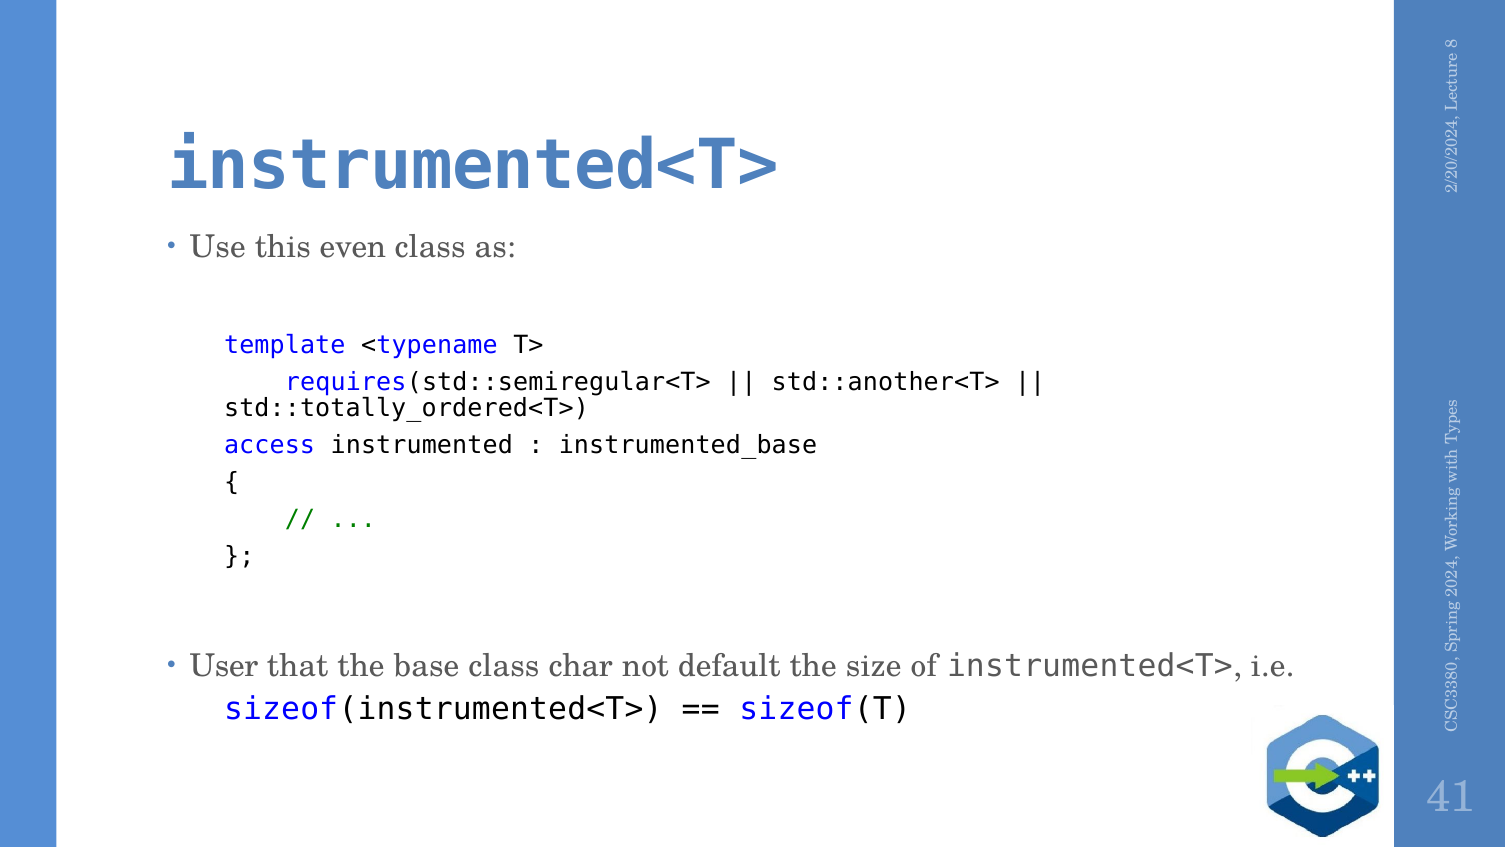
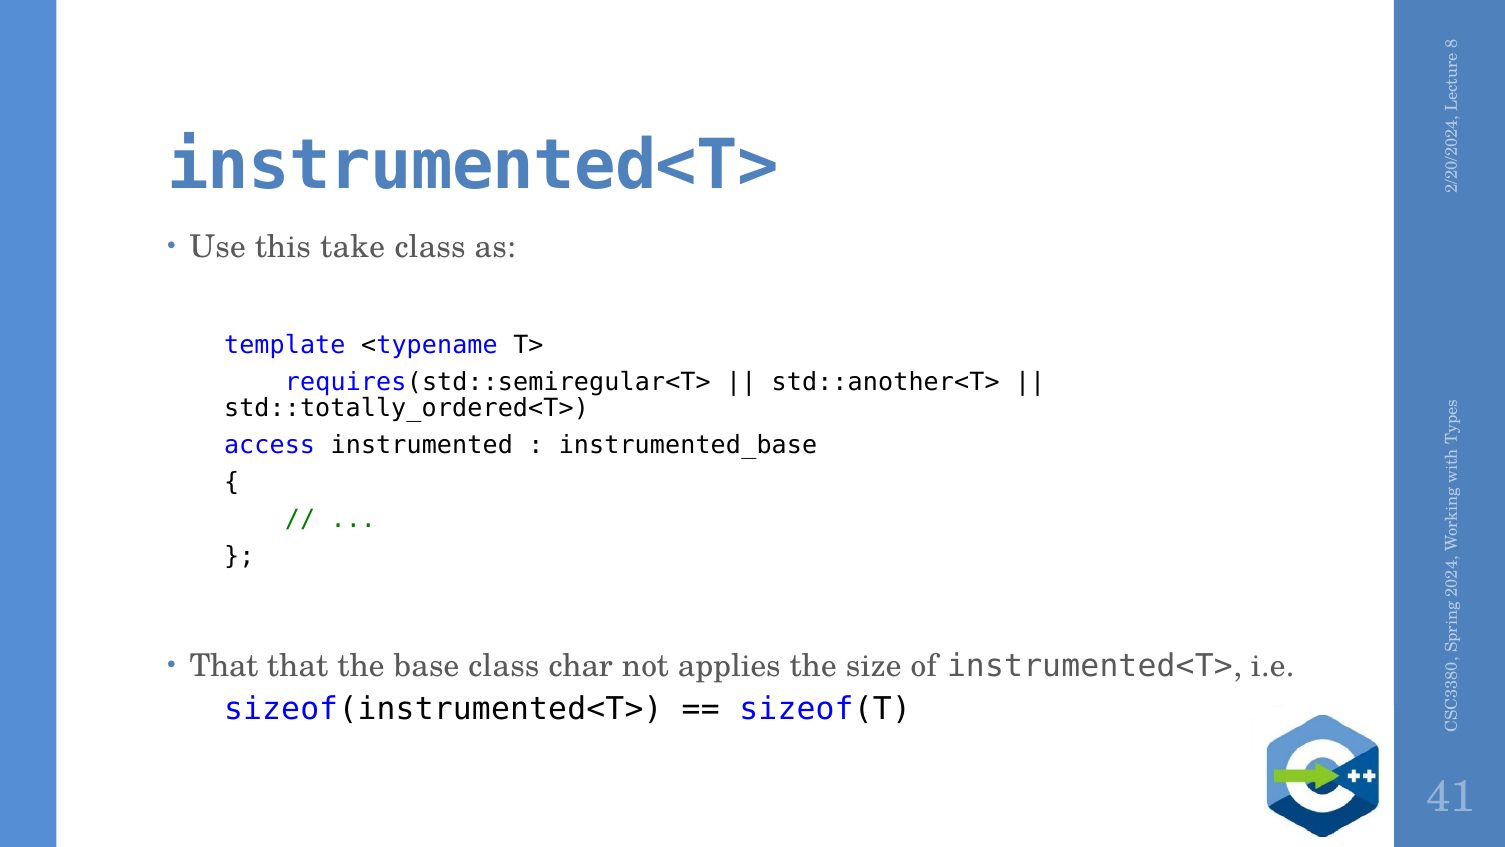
even: even -> take
User at (224, 666): User -> That
default: default -> applies
